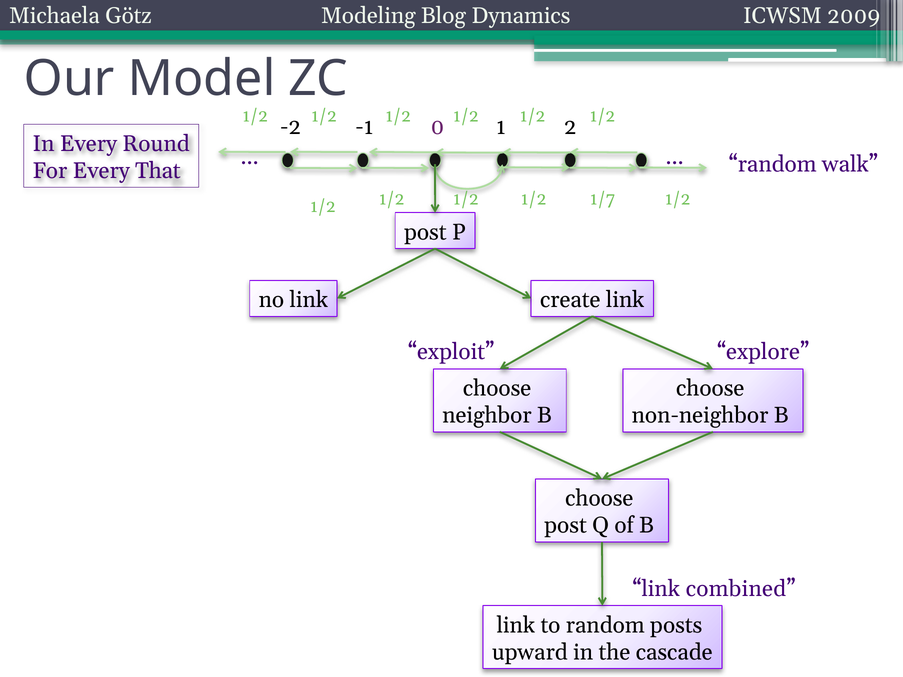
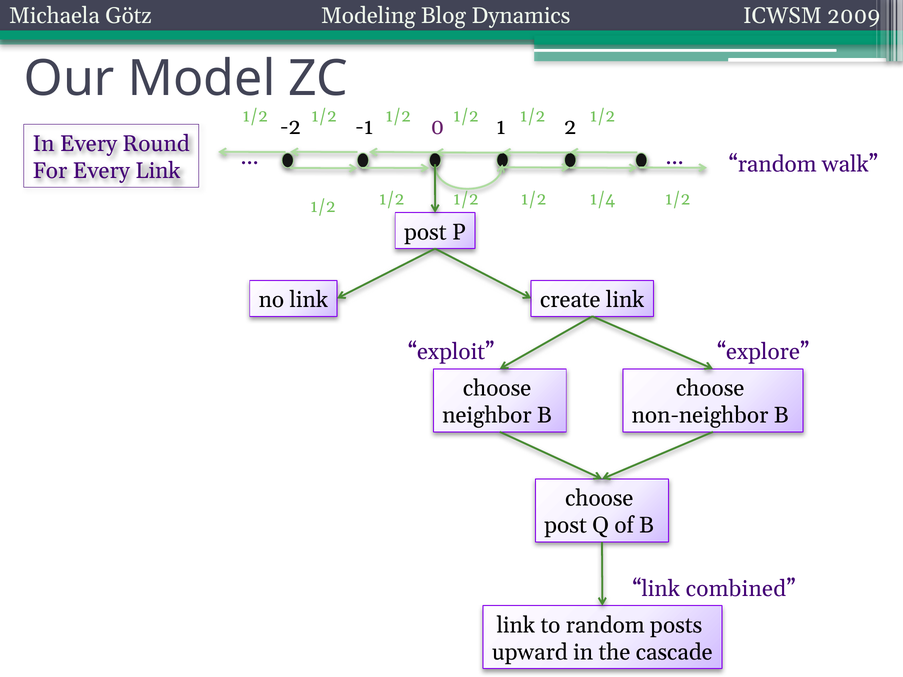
Every That: That -> Link
1/7: 1/7 -> 1/4
